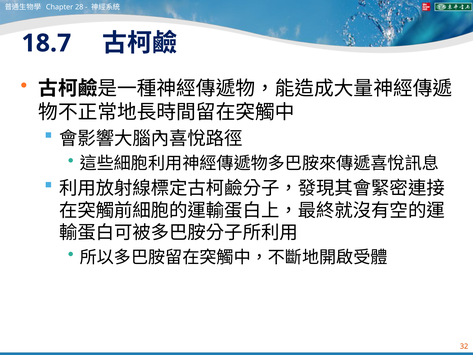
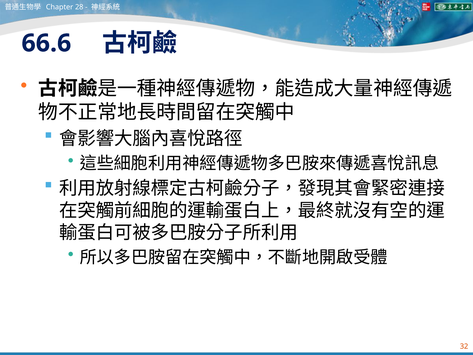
18.7: 18.7 -> 66.6
